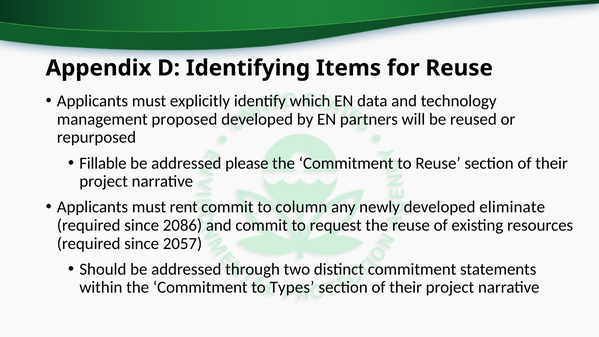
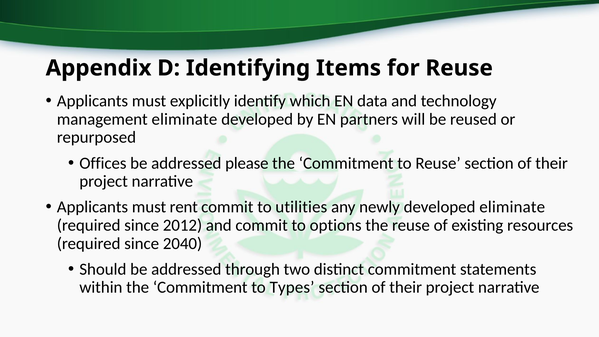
management proposed: proposed -> eliminate
Fillable: Fillable -> Offices
column: column -> utilities
2086: 2086 -> 2012
request: request -> options
2057: 2057 -> 2040
